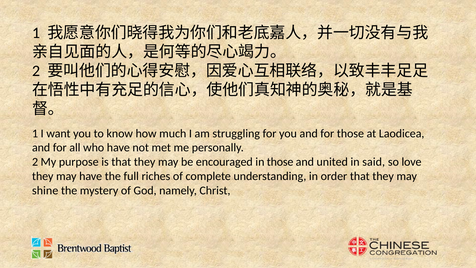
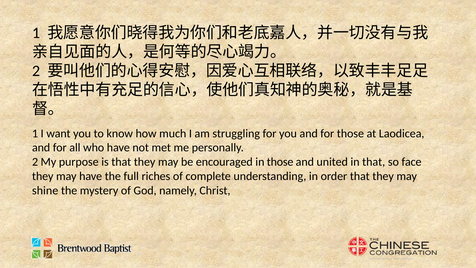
in said: said -> that
love: love -> face
